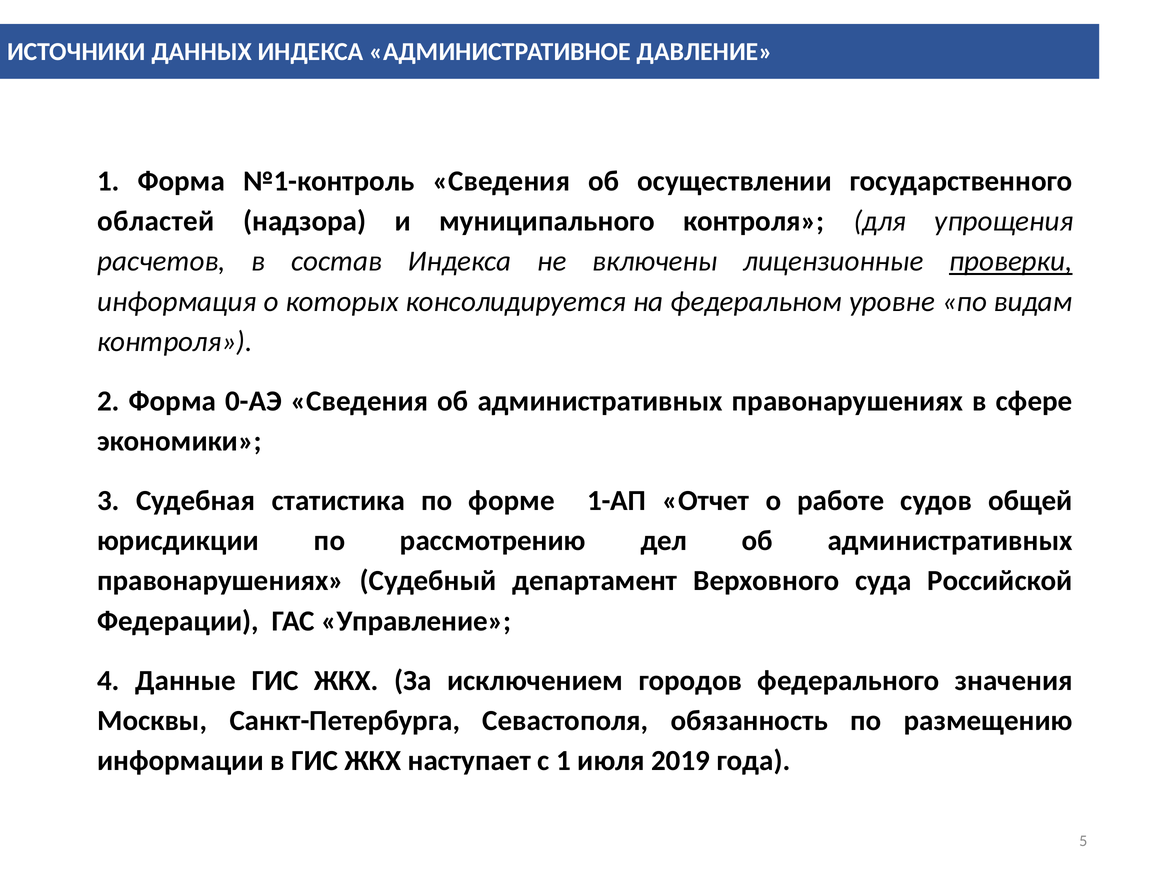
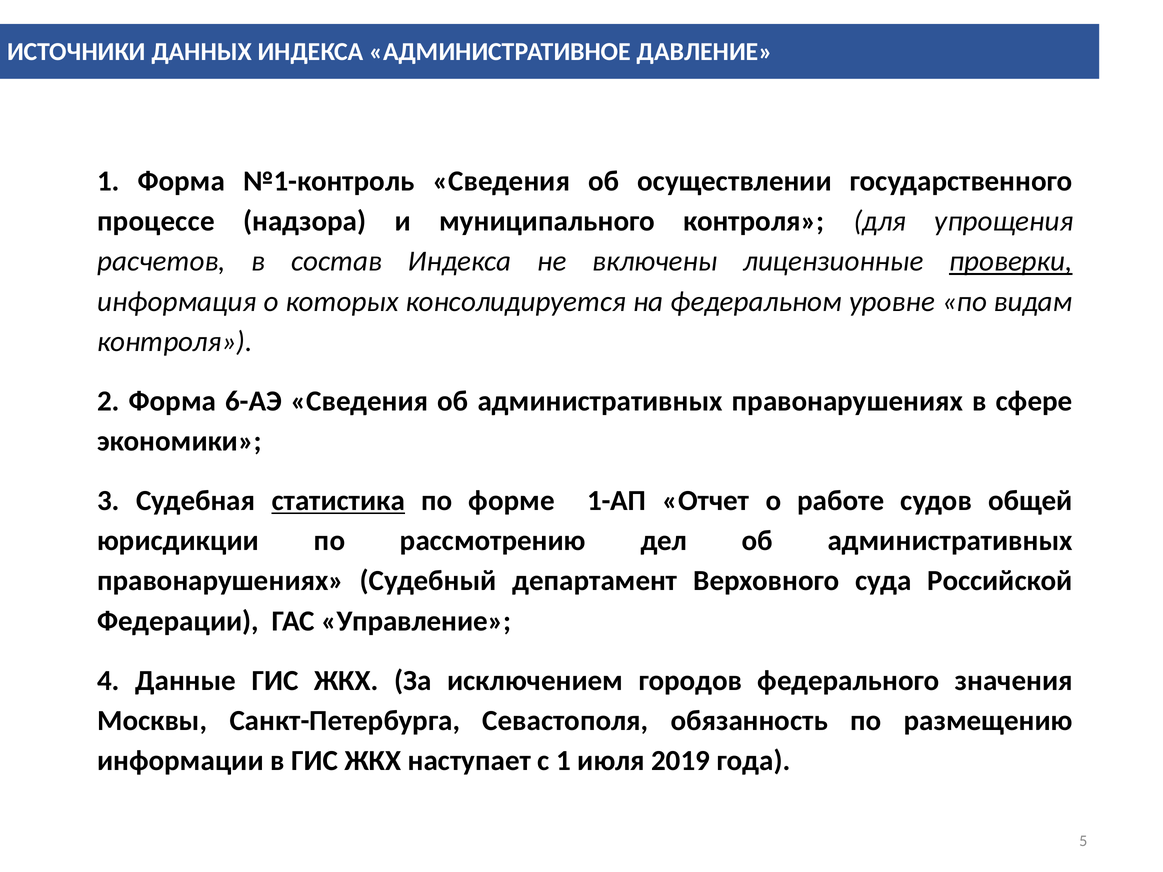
областей: областей -> процессе
0-АЭ: 0-АЭ -> 6-АЭ
статистика underline: none -> present
